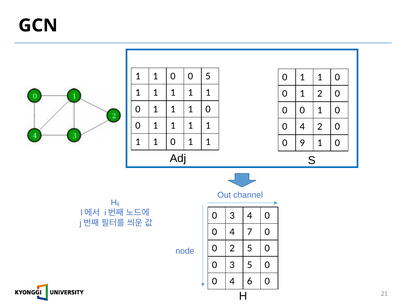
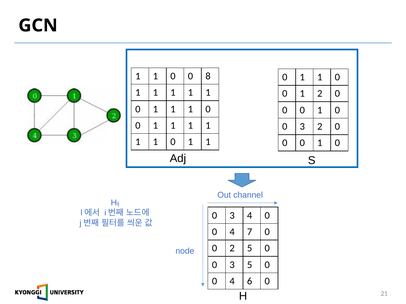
0 5: 5 -> 8
4 at (302, 127): 4 -> 3
9 at (302, 143): 9 -> 0
